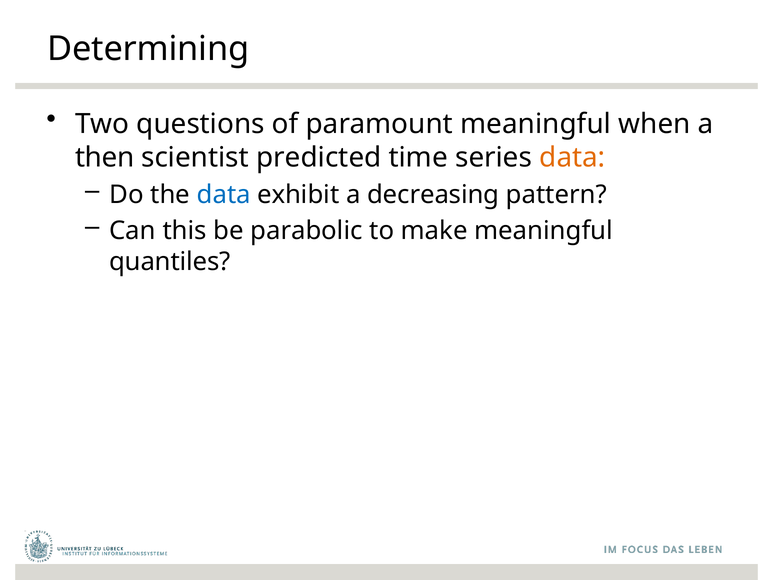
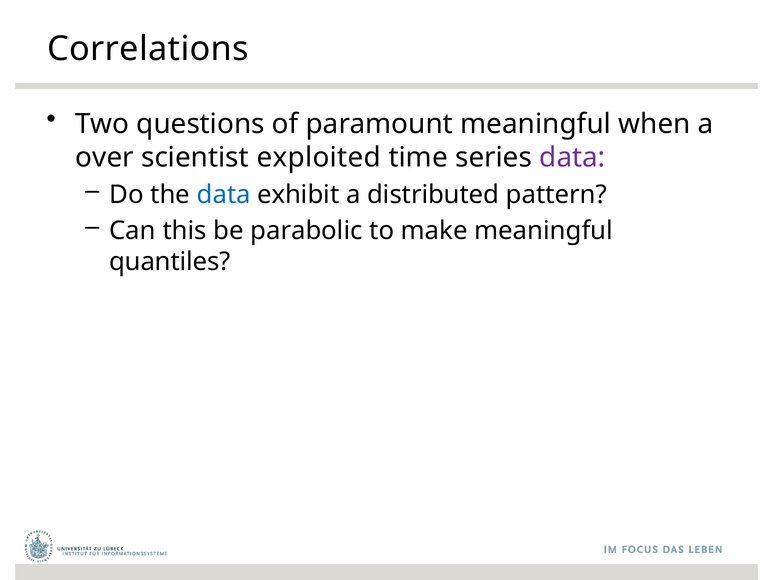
Determining: Determining -> Correlations
then: then -> over
predicted: predicted -> exploited
data at (572, 157) colour: orange -> purple
decreasing: decreasing -> distributed
